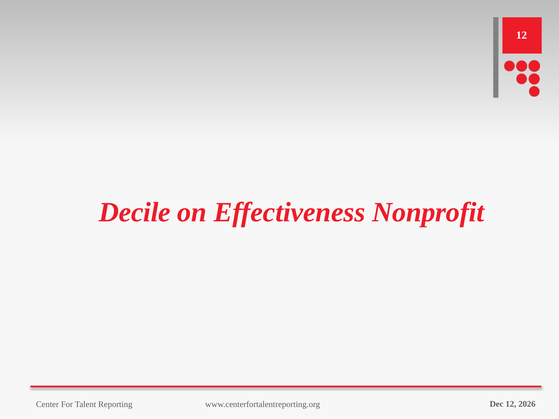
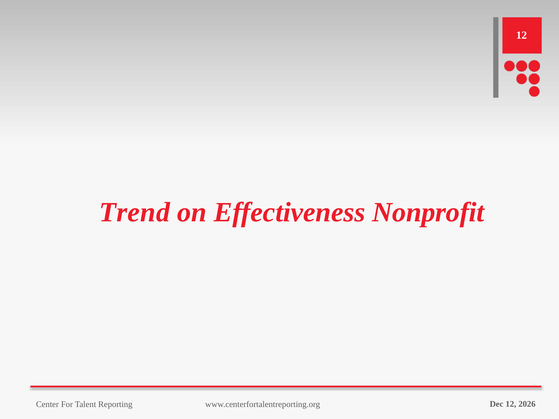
Decile: Decile -> Trend
